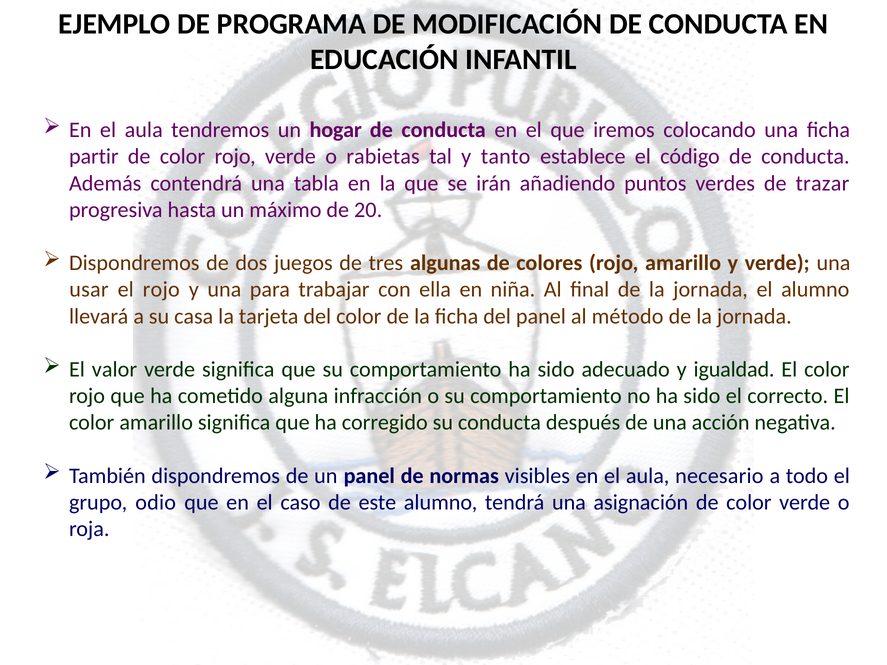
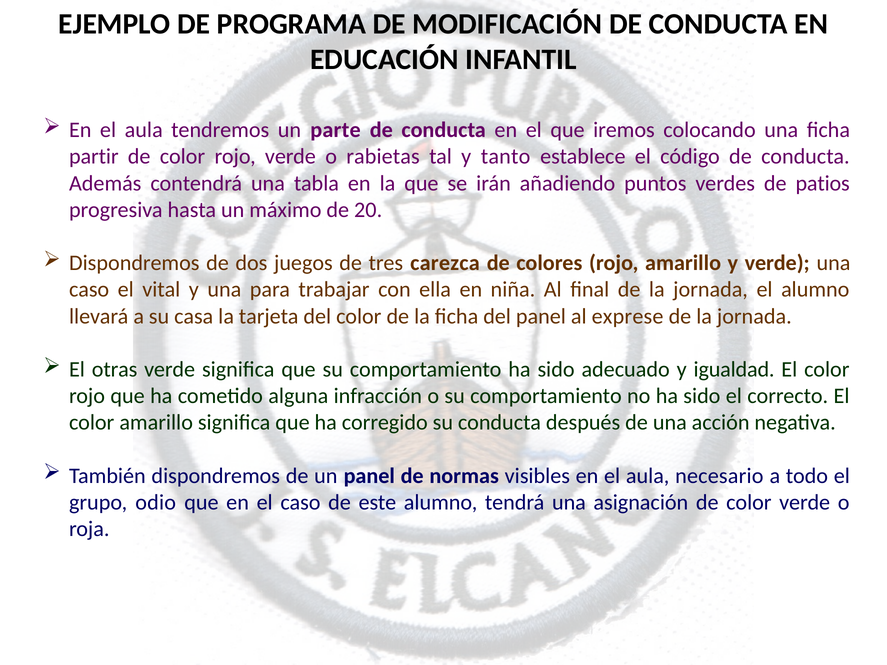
hogar: hogar -> parte
trazar: trazar -> patios
algunas: algunas -> carezca
usar at (89, 290): usar -> caso
el rojo: rojo -> vital
método: método -> exprese
valor: valor -> otras
